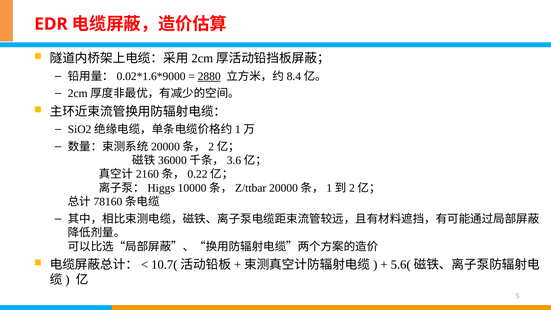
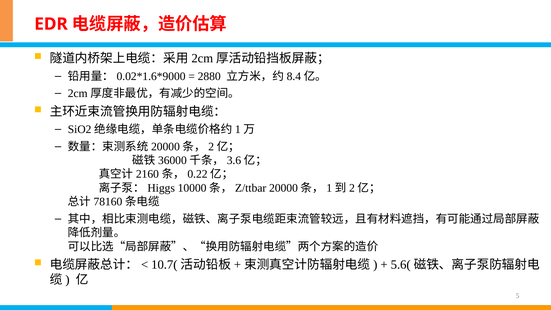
2880 underline: present -> none
